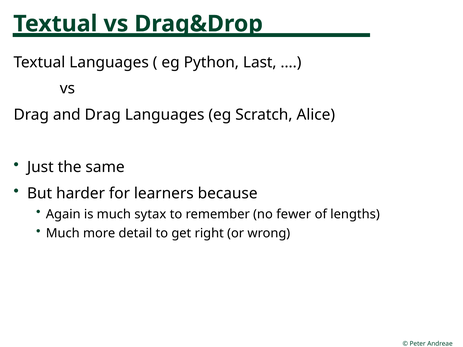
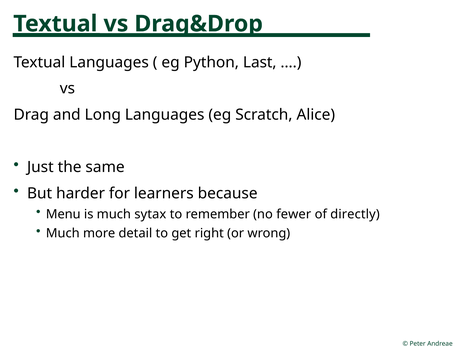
and Drag: Drag -> Long
Again: Again -> Menu
lengths: lengths -> directly
